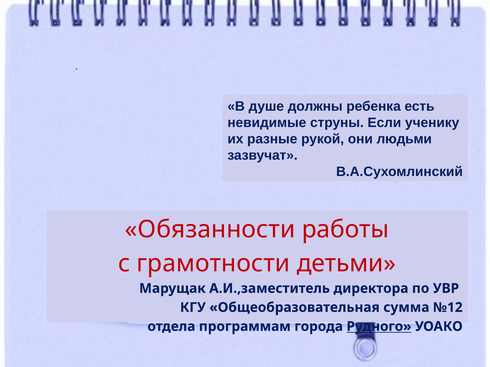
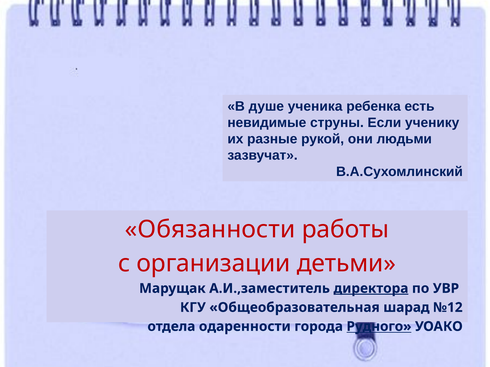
должны: должны -> ученика
грамотности: грамотности -> организации
директора underline: none -> present
сумма: сумма -> шарад
программам: программам -> одаренности
